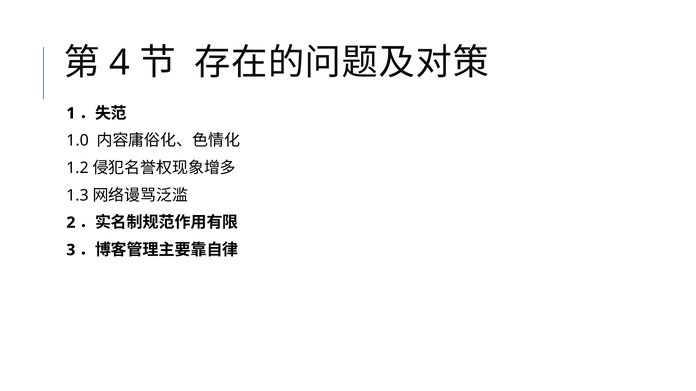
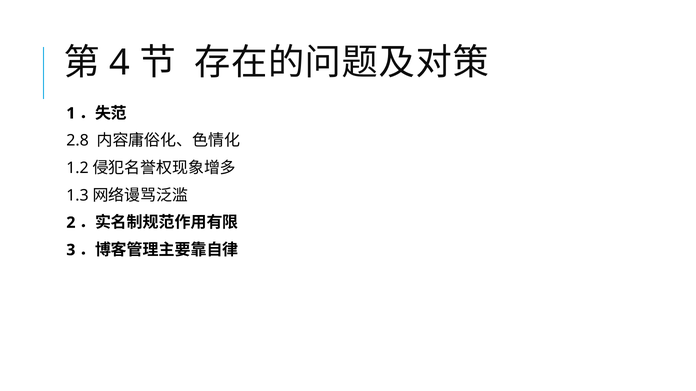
1.0: 1.0 -> 2.8
